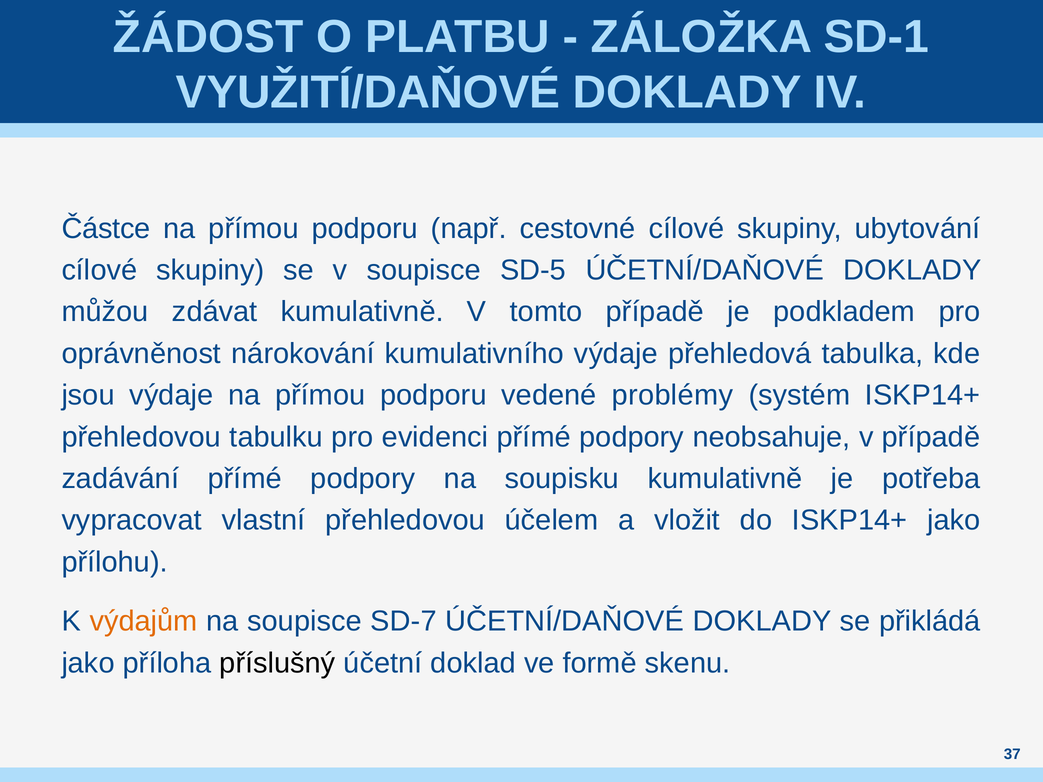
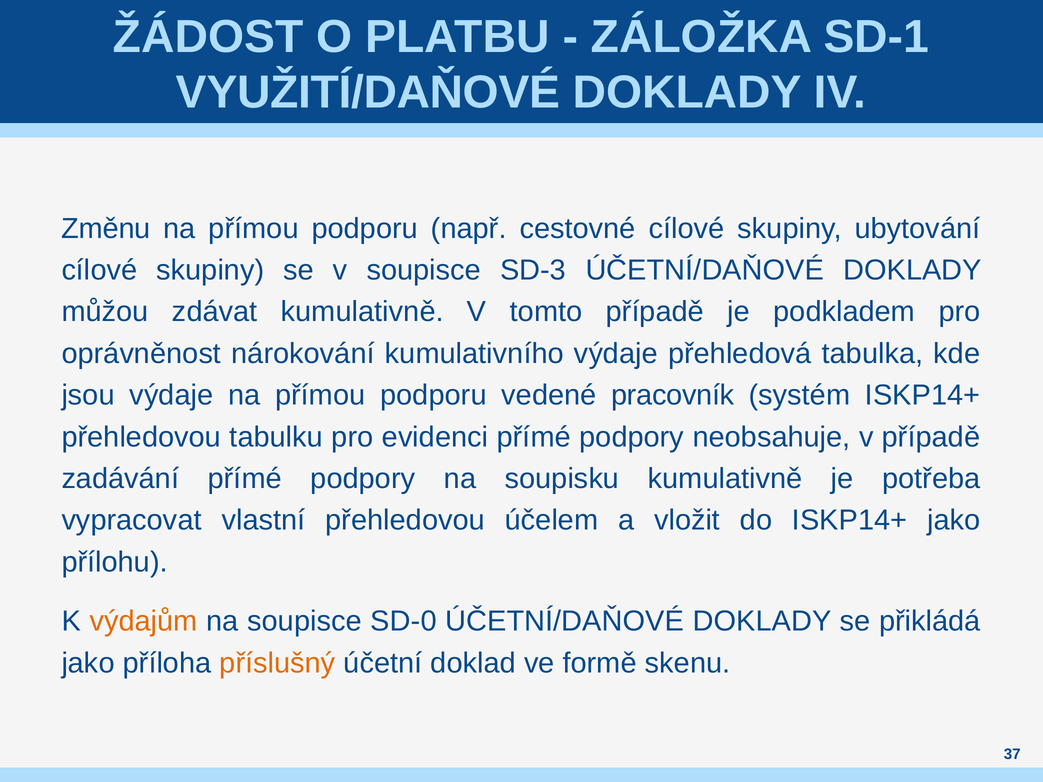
Částce: Částce -> Změnu
SD-5: SD-5 -> SD-3
problémy: problémy -> pracovník
SD-7: SD-7 -> SD-0
příslušný colour: black -> orange
